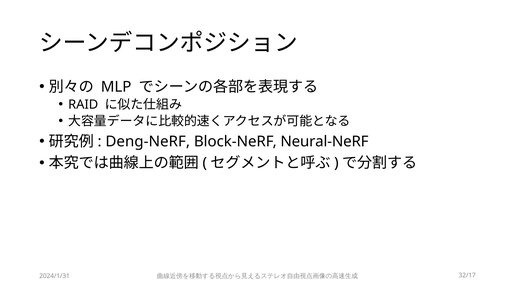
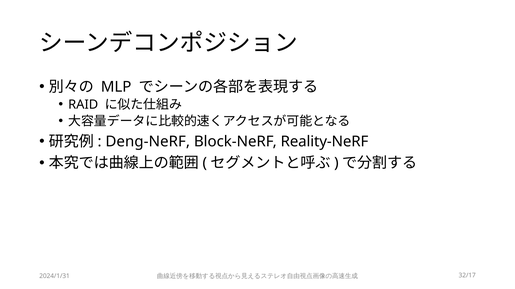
Neural-NeRF: Neural-NeRF -> Reality-NeRF
